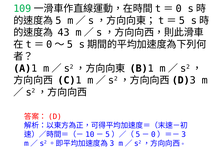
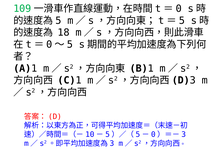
43: 43 -> 18
